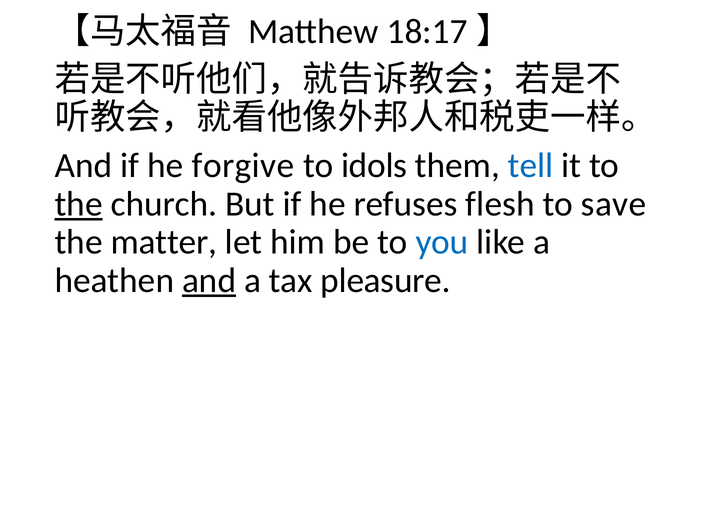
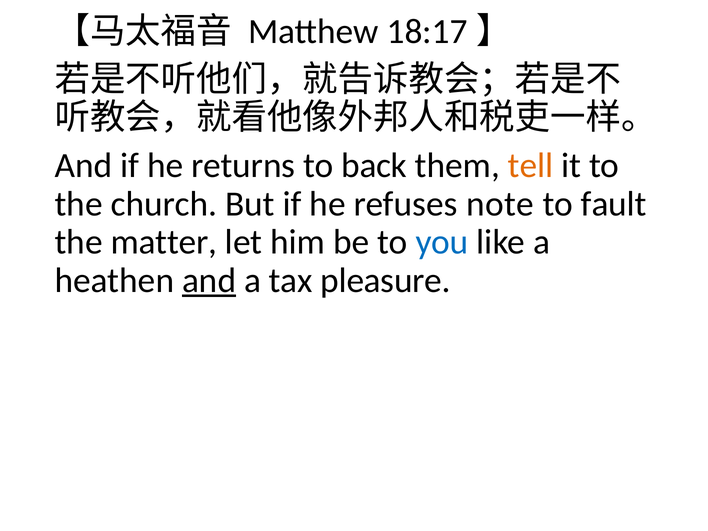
forgive: forgive -> returns
idols: idols -> back
tell colour: blue -> orange
the at (79, 204) underline: present -> none
flesh: flesh -> note
save: save -> fault
